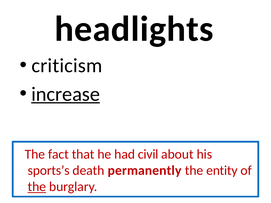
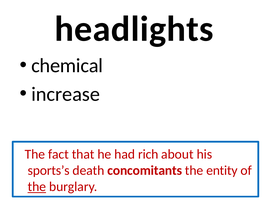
criticism: criticism -> chemical
increase underline: present -> none
civil: civil -> rich
permanently: permanently -> concomitants
